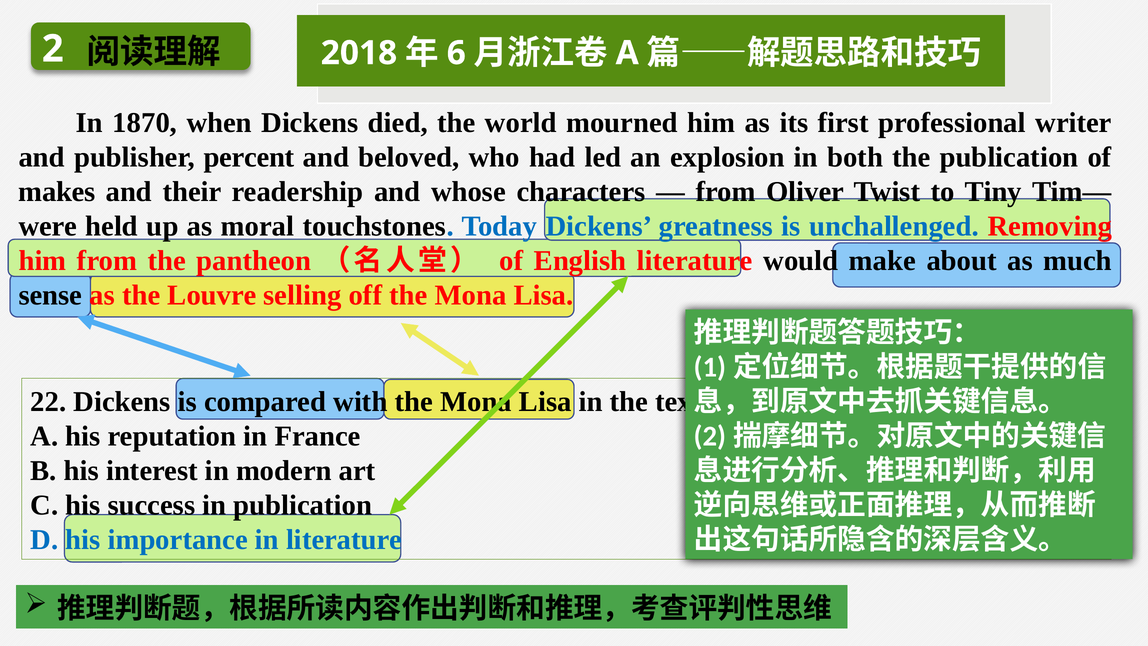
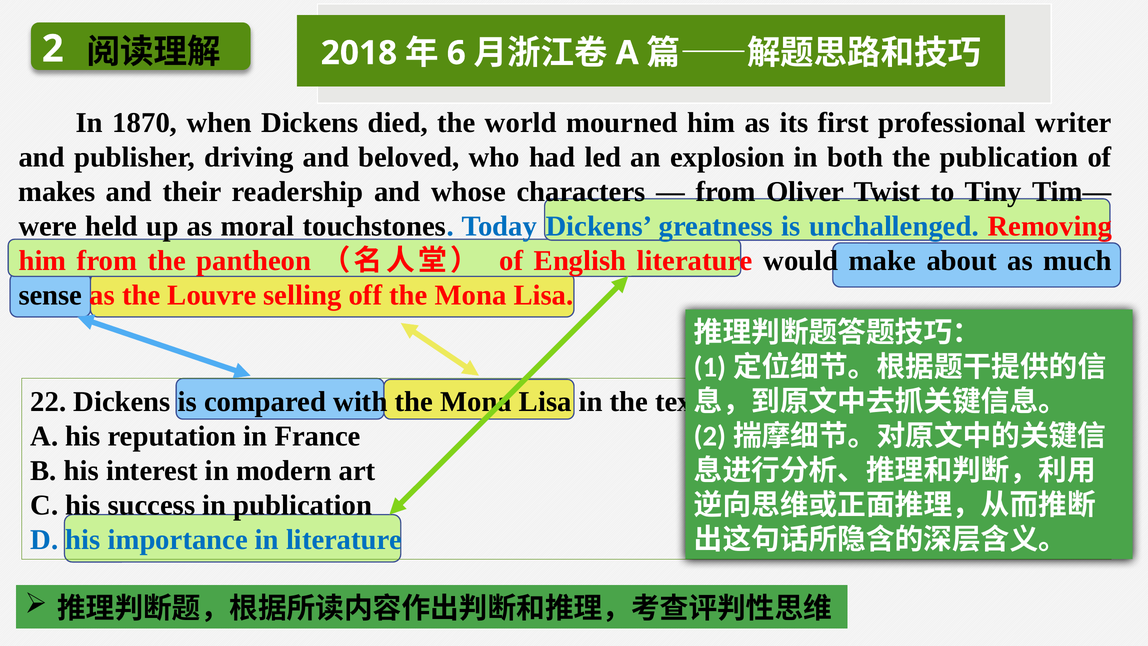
percent: percent -> driving
